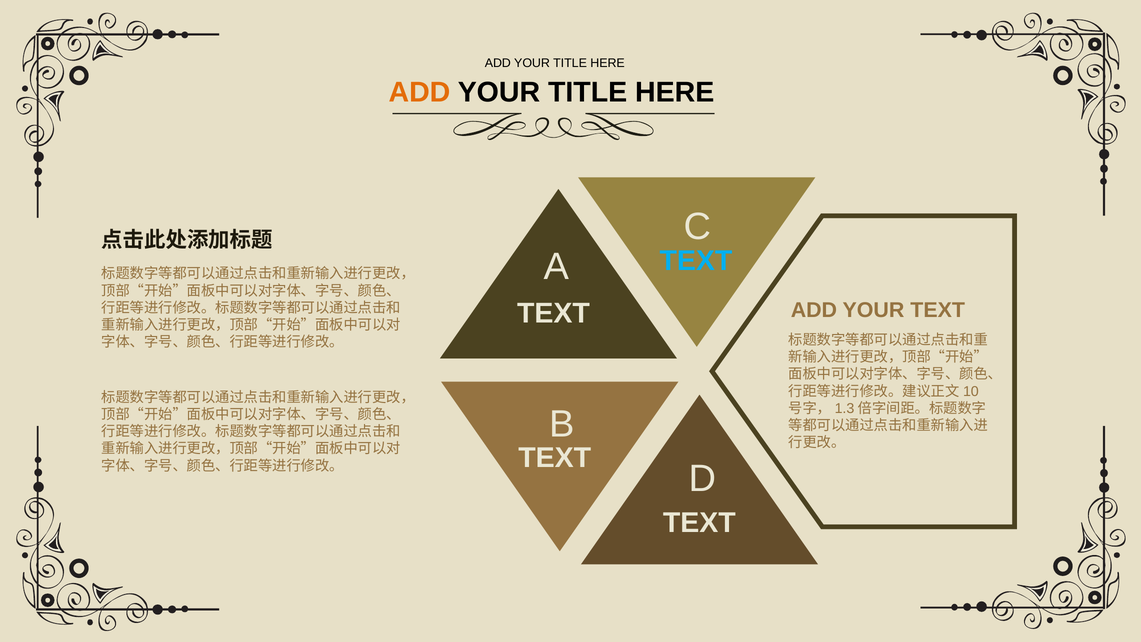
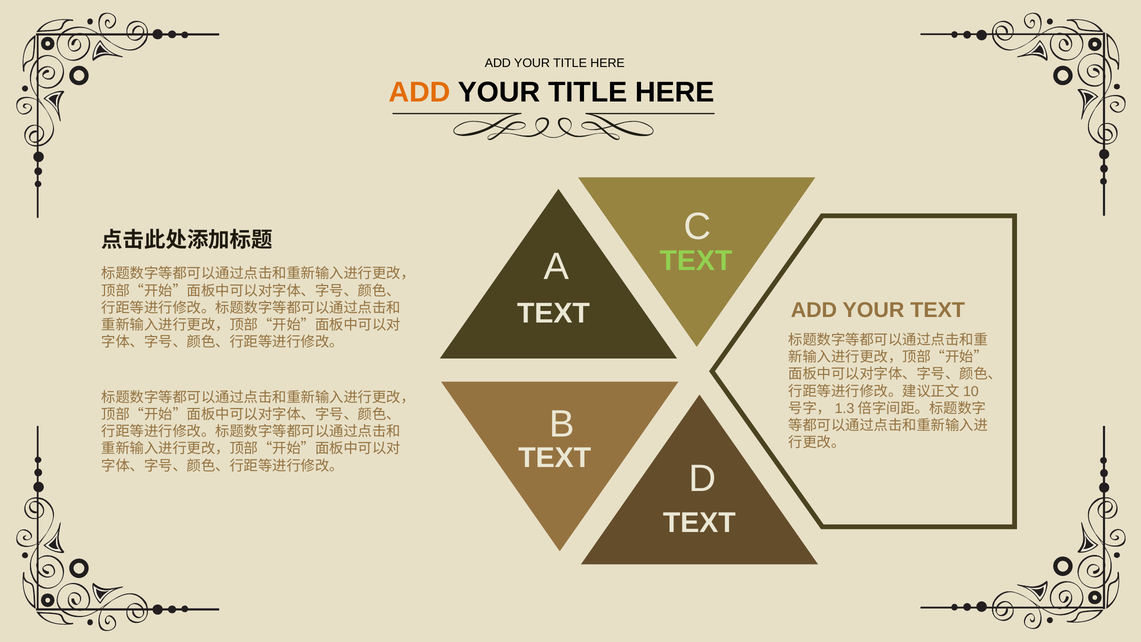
TEXT at (696, 261) colour: light blue -> light green
